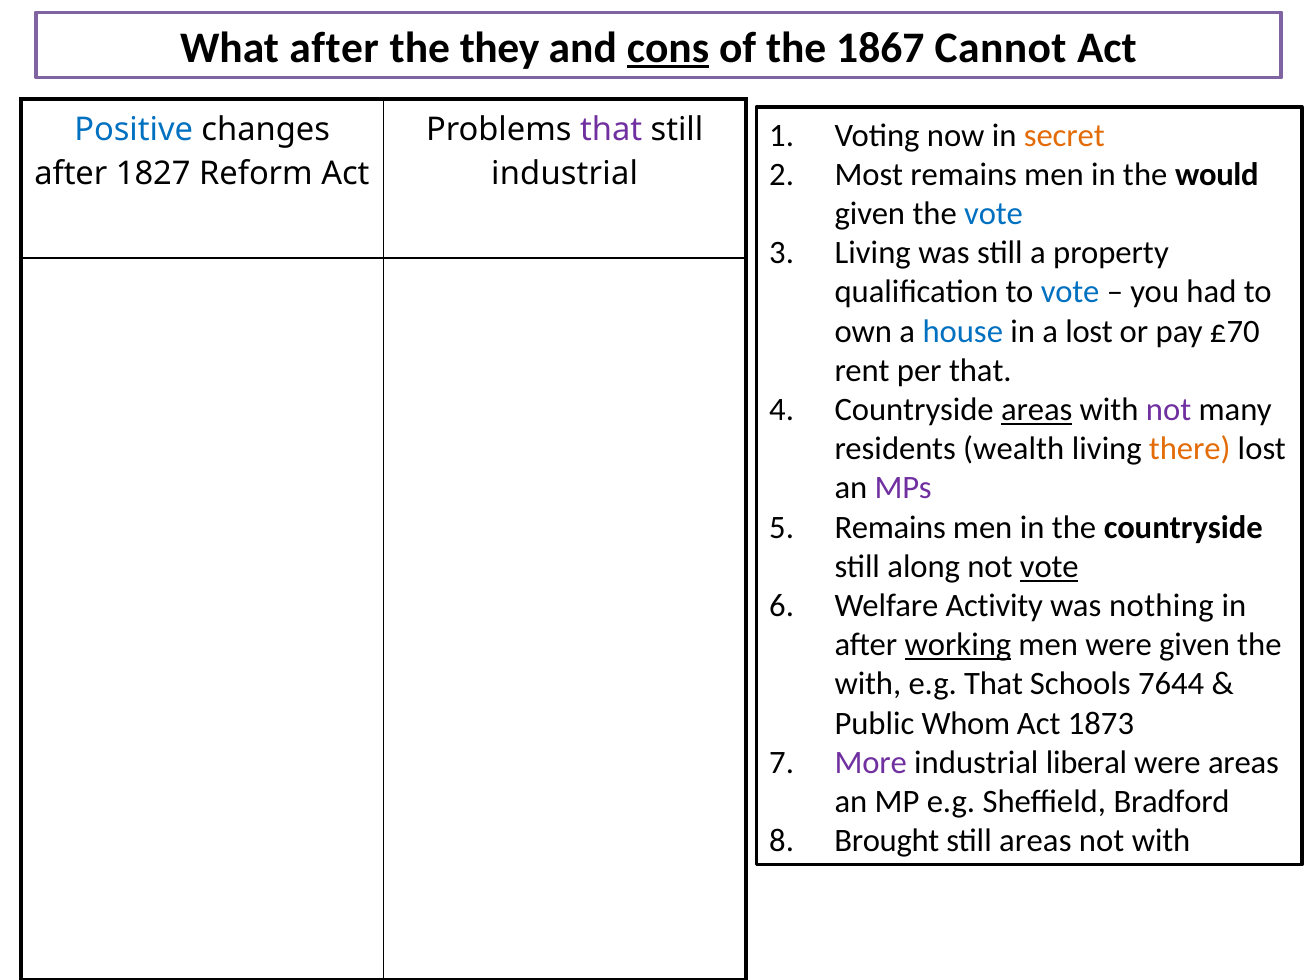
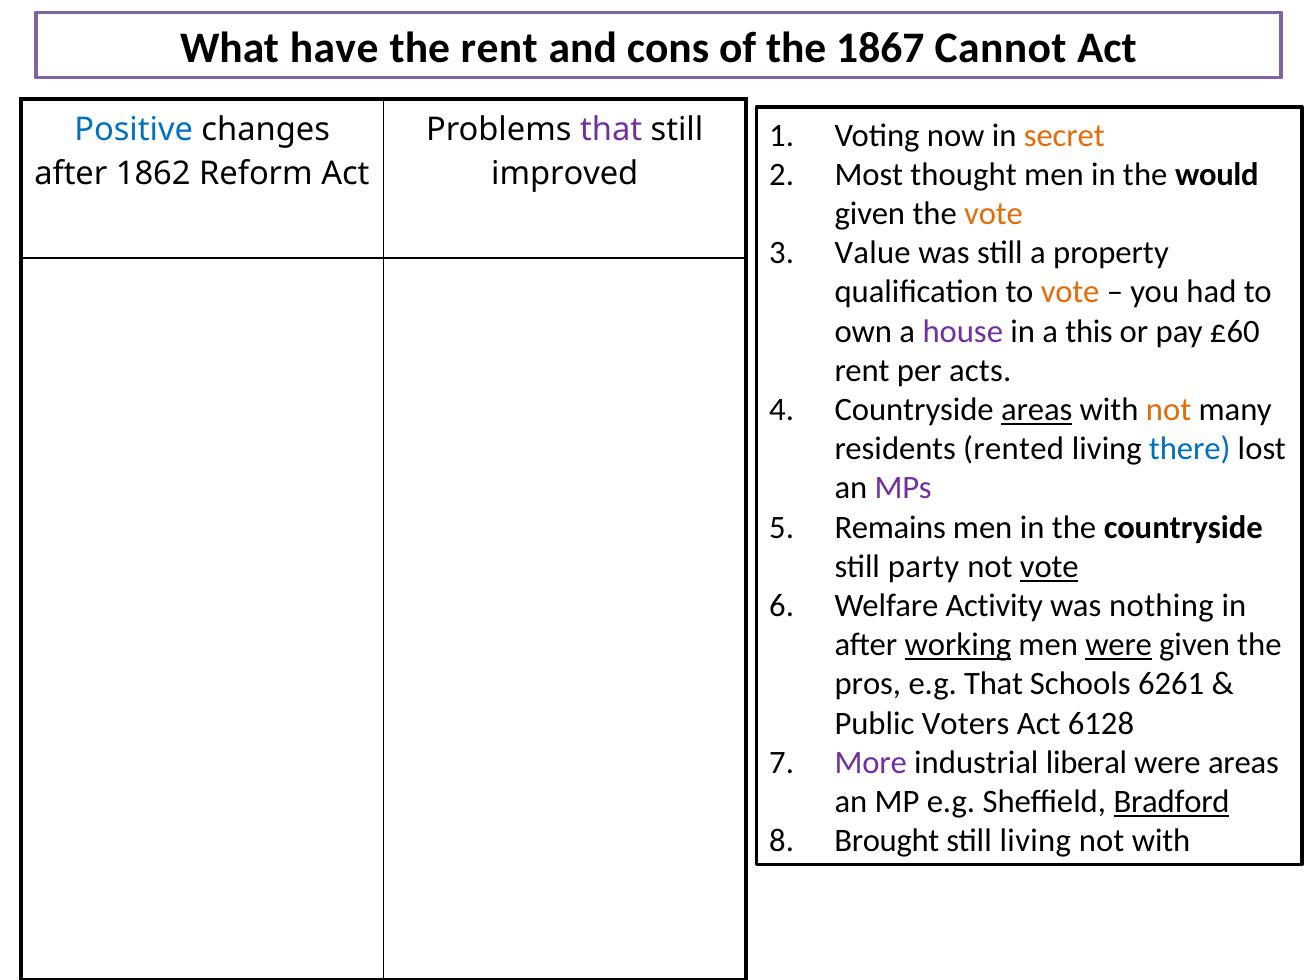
What after: after -> have
the they: they -> rent
cons underline: present -> none
Most remains: remains -> thought
1827: 1827 -> 1862
industrial at (565, 174): industrial -> improved
vote at (994, 214) colour: blue -> orange
Living at (873, 253): Living -> Value
vote at (1070, 292) colour: blue -> orange
house colour: blue -> purple
a lost: lost -> this
£70: £70 -> £60
per that: that -> acts
not at (1169, 410) colour: purple -> orange
wealth: wealth -> rented
there colour: orange -> blue
along: along -> party
were at (1119, 645) underline: none -> present
with at (868, 684): with -> pros
7644: 7644 -> 6261
Whom: Whom -> Voters
1873: 1873 -> 6128
Bradford underline: none -> present
still areas: areas -> living
